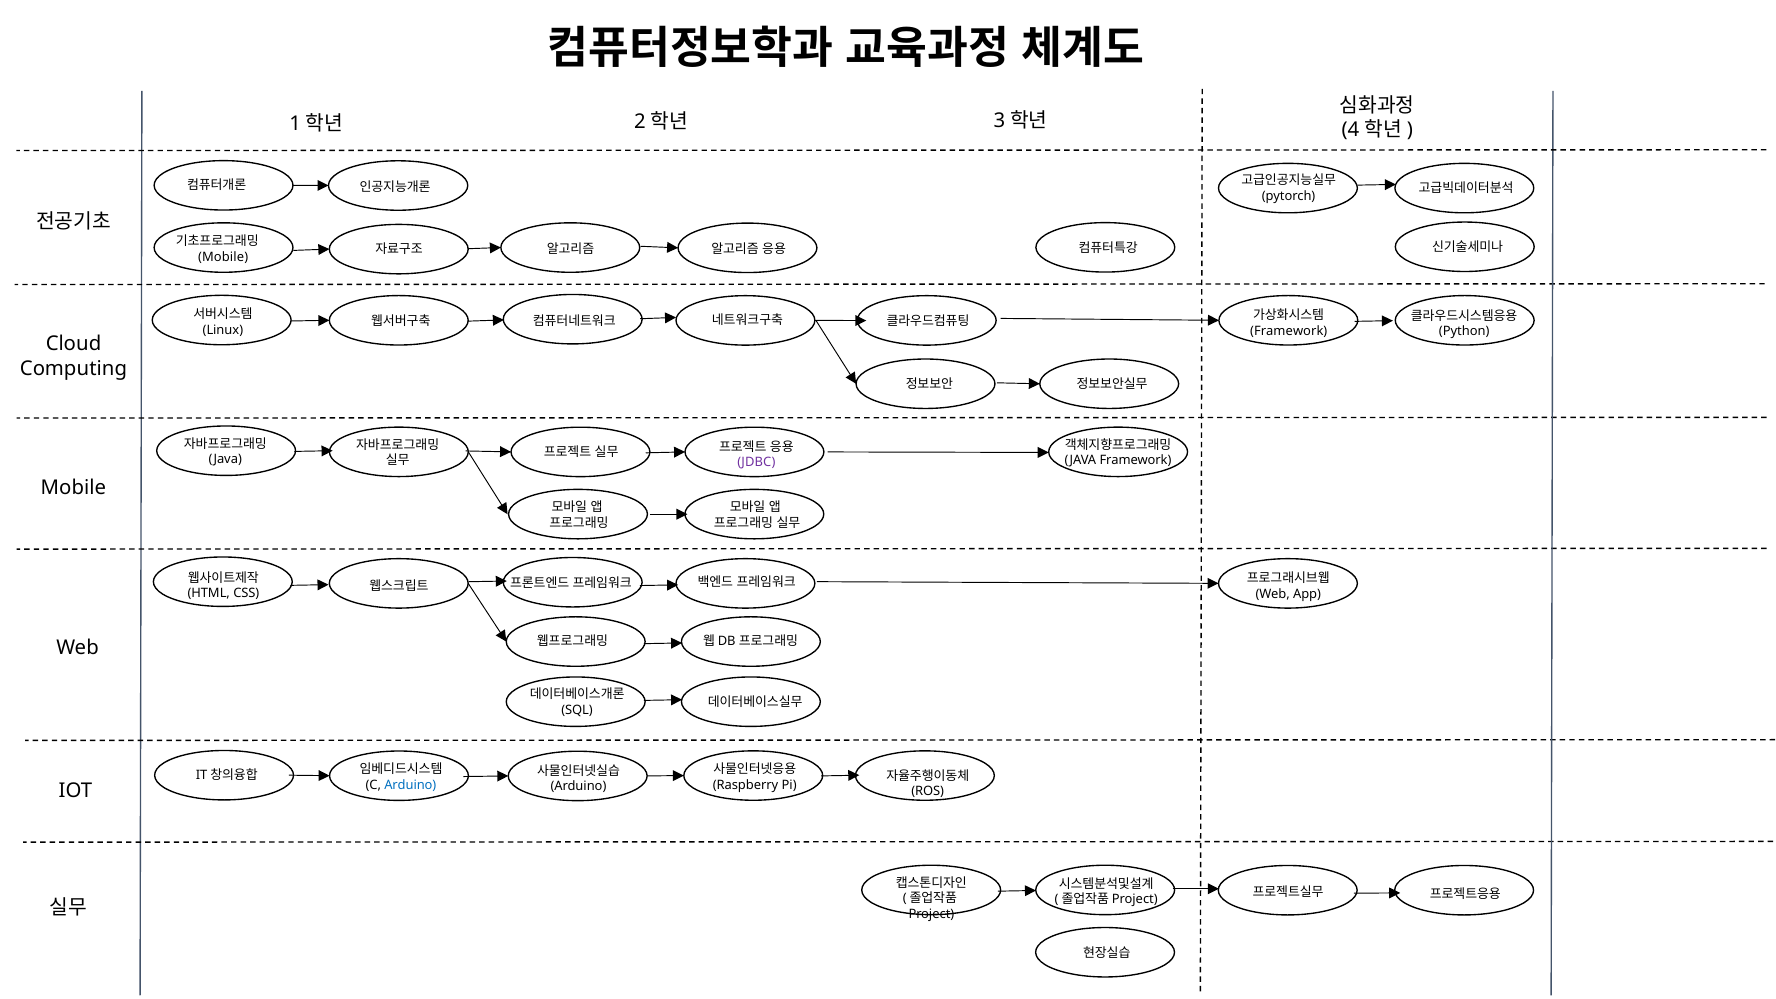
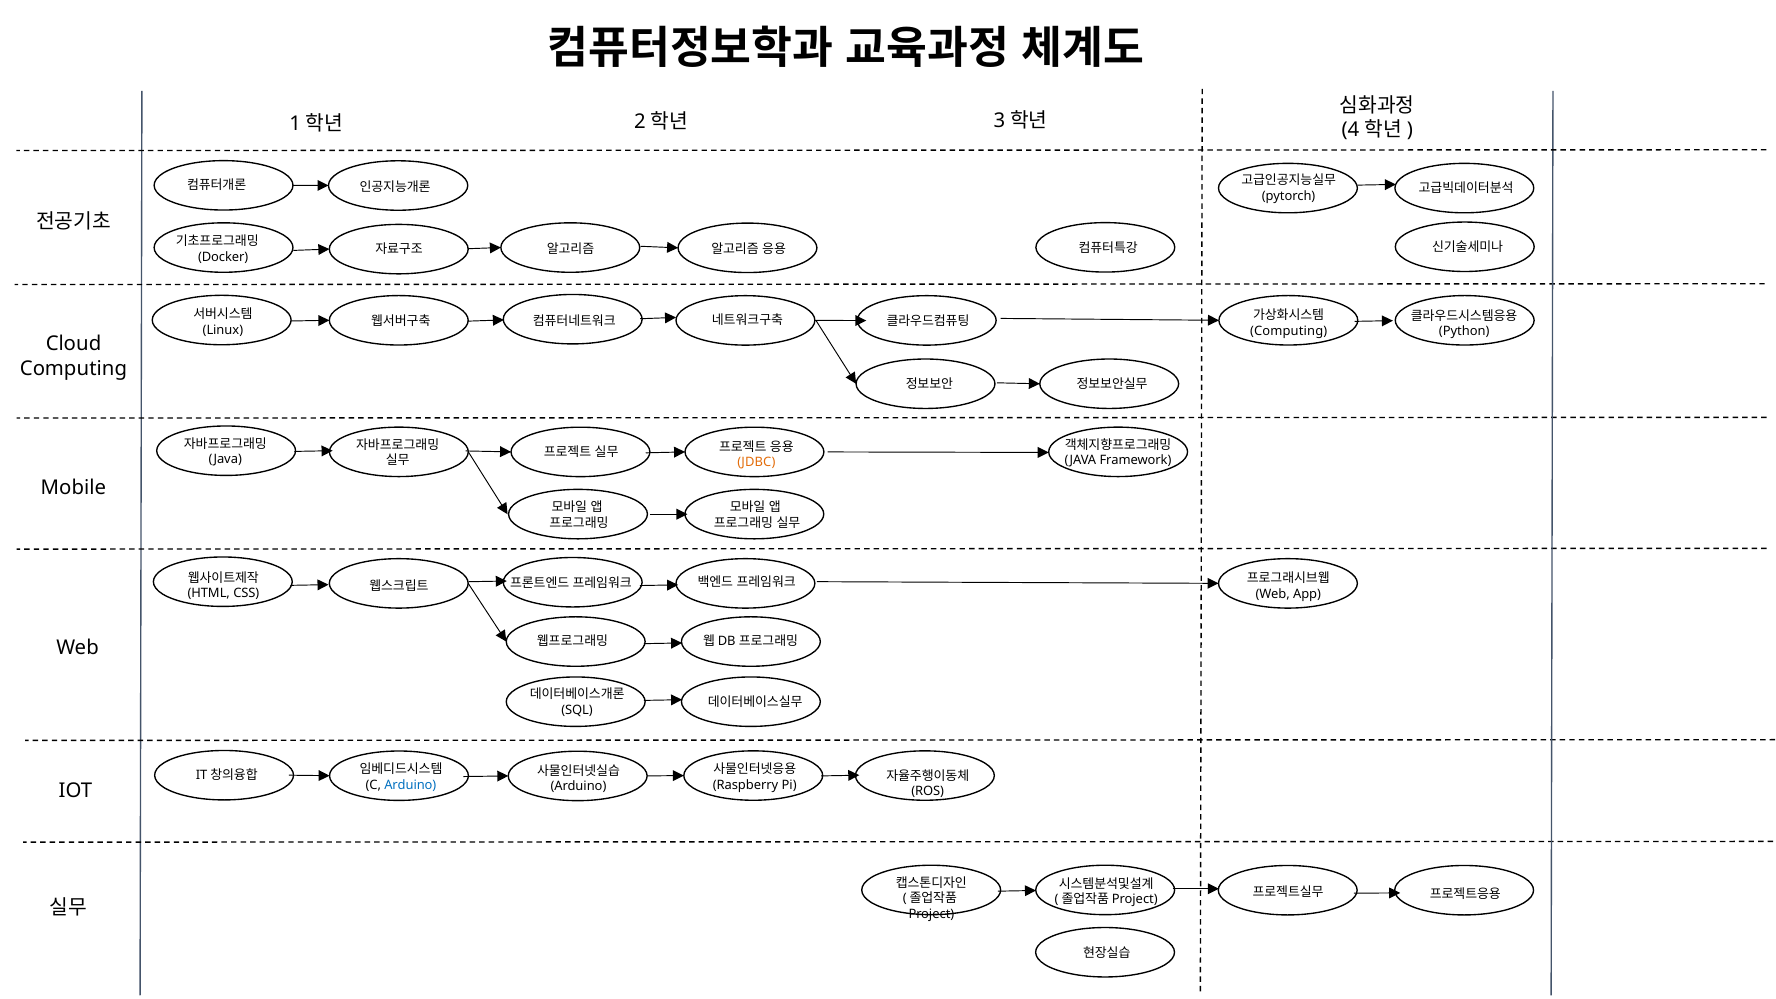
Mobile at (223, 257): Mobile -> Docker
Framework at (1289, 331): Framework -> Computing
JDBC colour: purple -> orange
